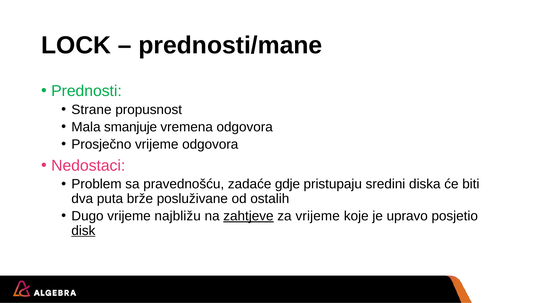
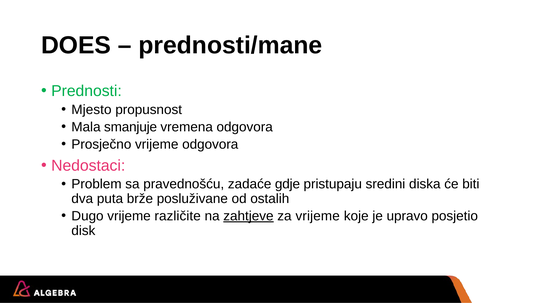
LOCK: LOCK -> DOES
Strane: Strane -> Mjesto
najbližu: najbližu -> različite
disk underline: present -> none
